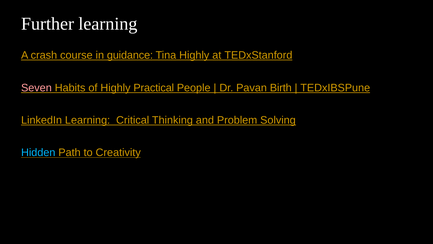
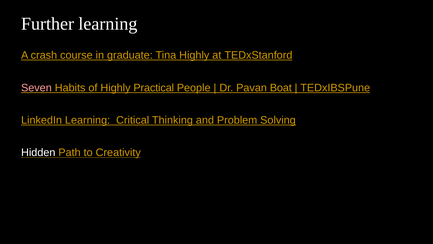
guidance: guidance -> graduate
Birth: Birth -> Boat
Hidden colour: light blue -> white
